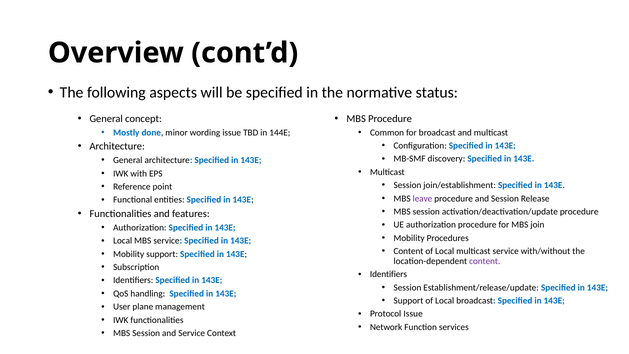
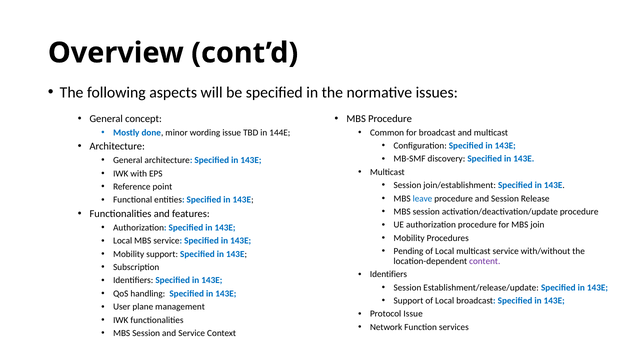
status: status -> issues
leave colour: purple -> blue
Content at (408, 251): Content -> Pending
